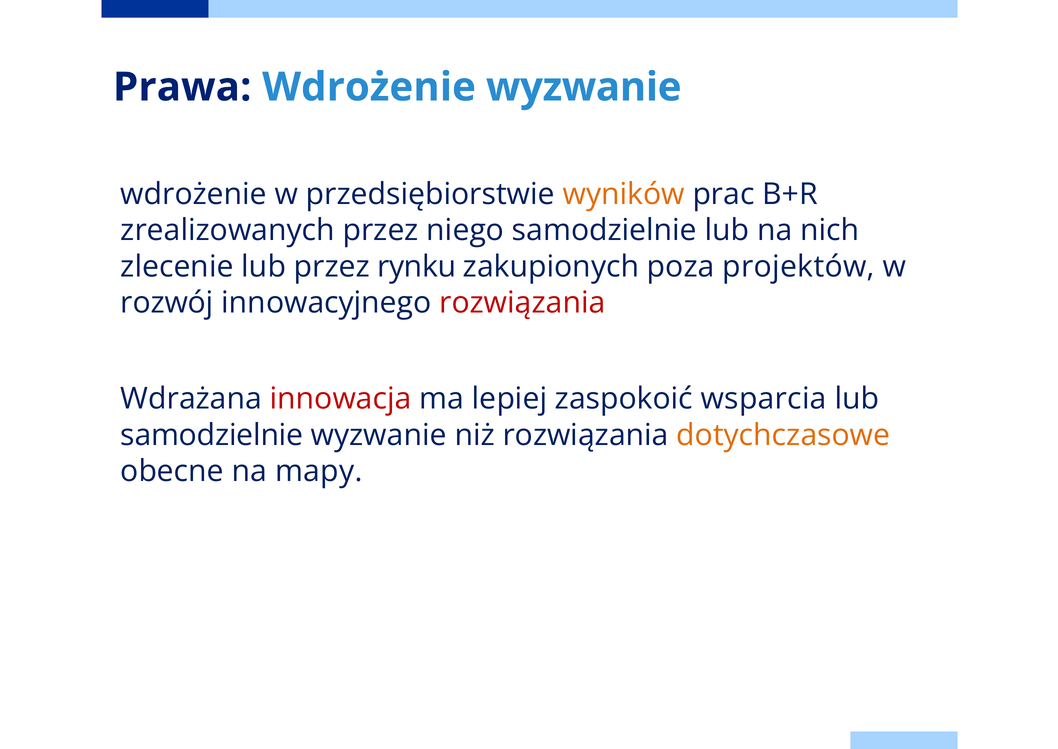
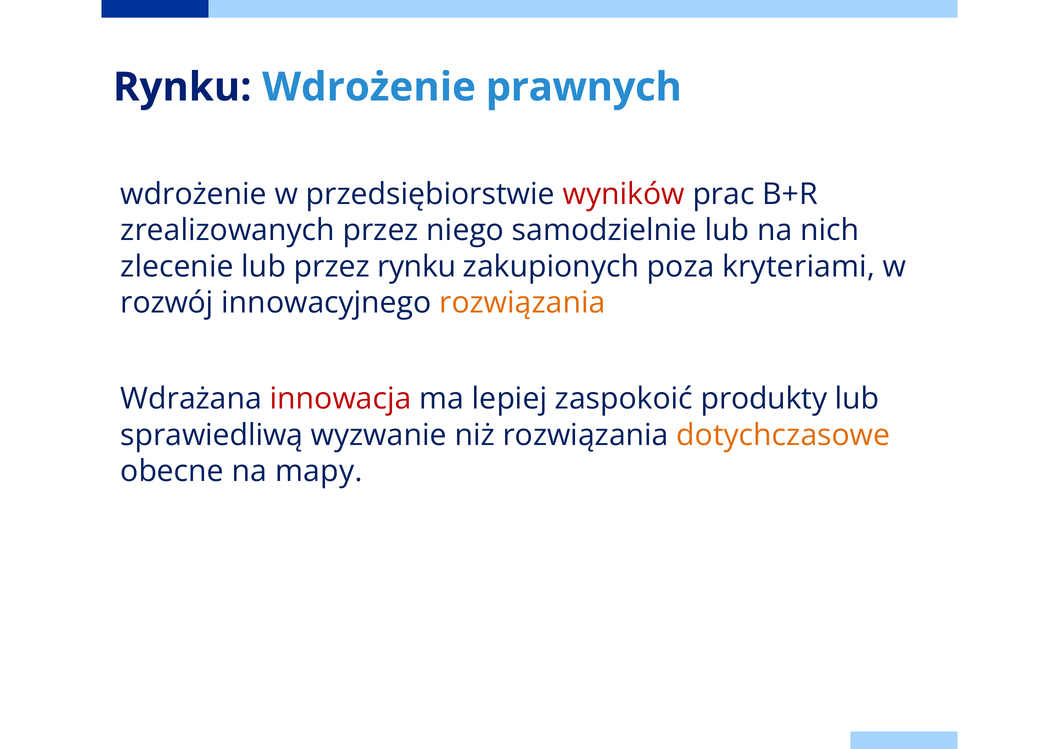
Prawa at (182, 87): Prawa -> Rynku
Wdrożenie wyzwanie: wyzwanie -> prawnych
wyników colour: orange -> red
projektów: projektów -> kryteriami
rozwiązania at (522, 303) colour: red -> orange
wsparcia: wsparcia -> produkty
samodzielnie at (212, 435): samodzielnie -> sprawiedliwą
